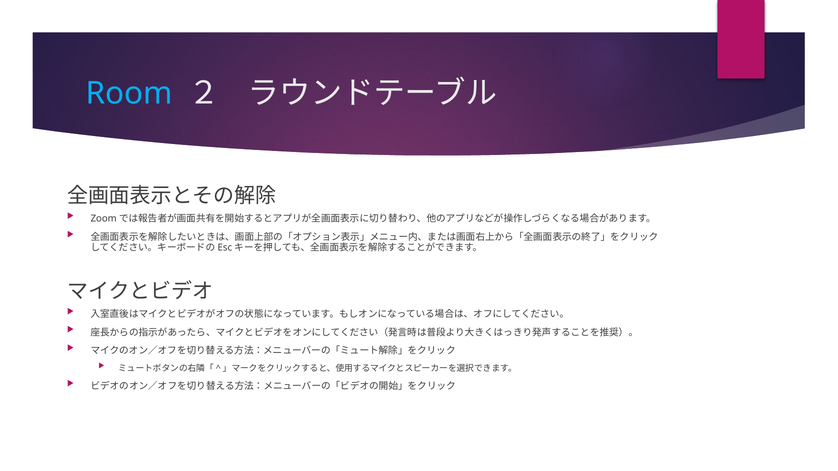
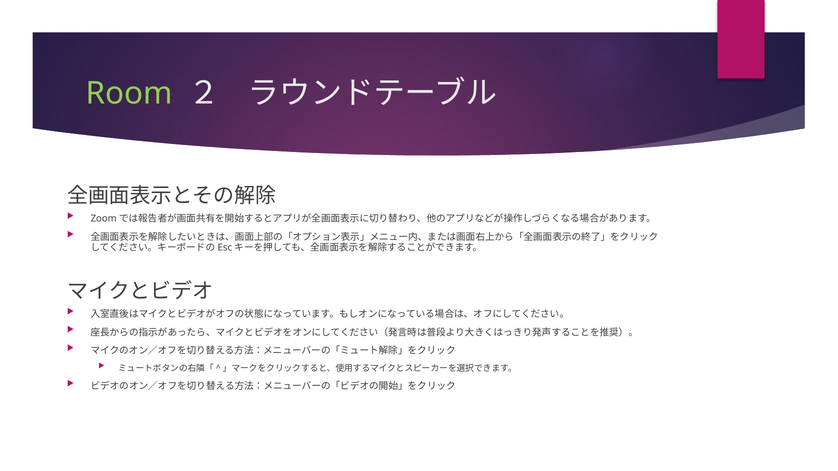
Room colour: light blue -> light green
